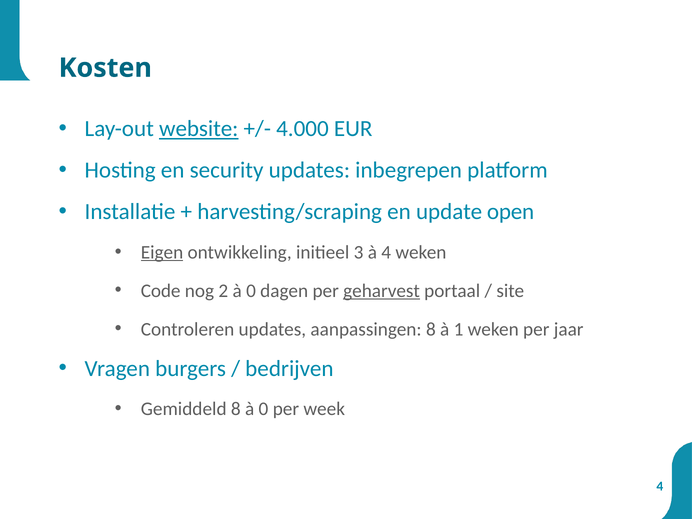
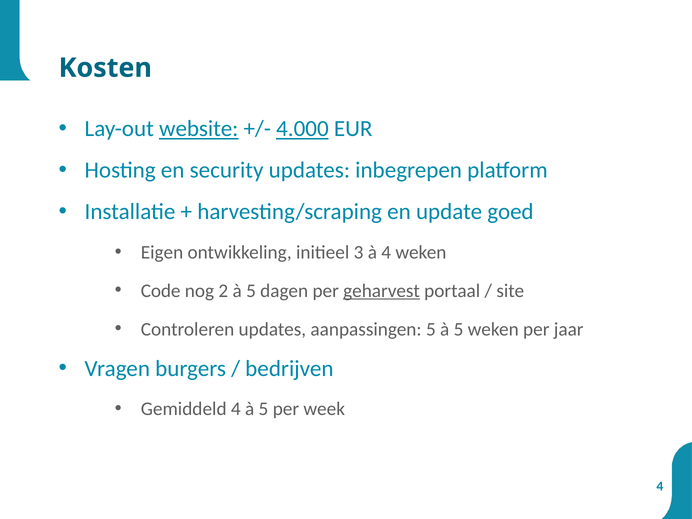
4.000 underline: none -> present
open: open -> goed
Eigen underline: present -> none
2 à 0: 0 -> 5
aanpassingen 8: 8 -> 5
1 at (459, 329): 1 -> 5
Gemiddeld 8: 8 -> 4
0 at (263, 409): 0 -> 5
